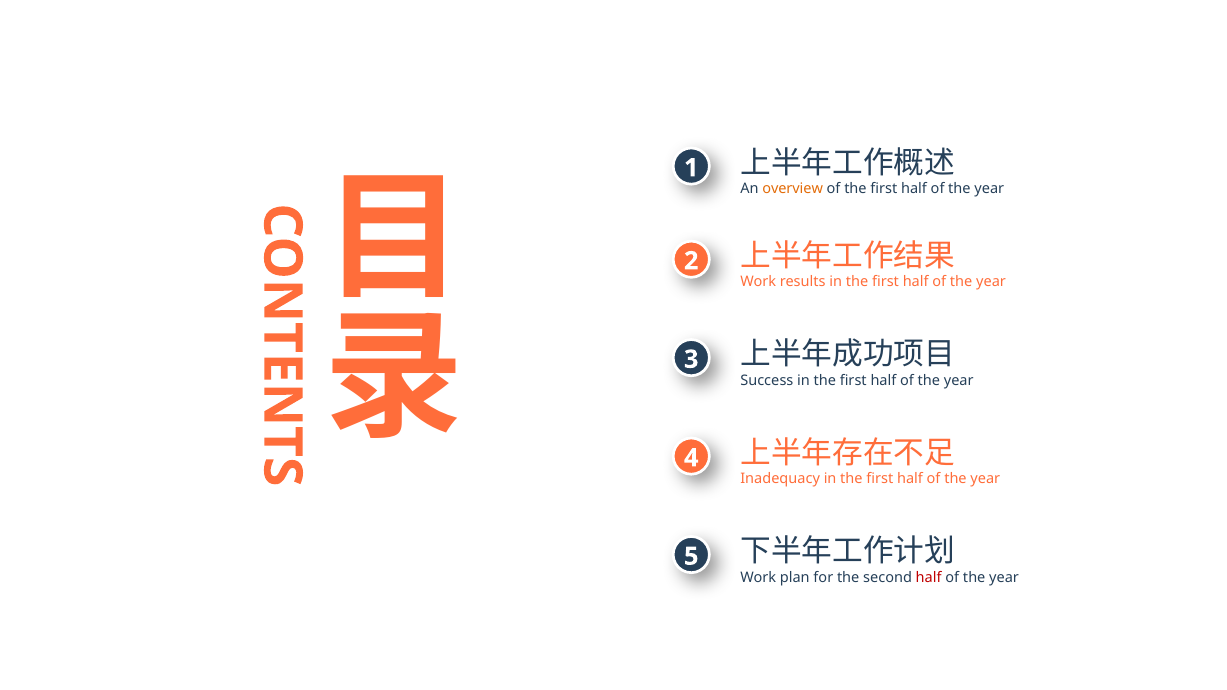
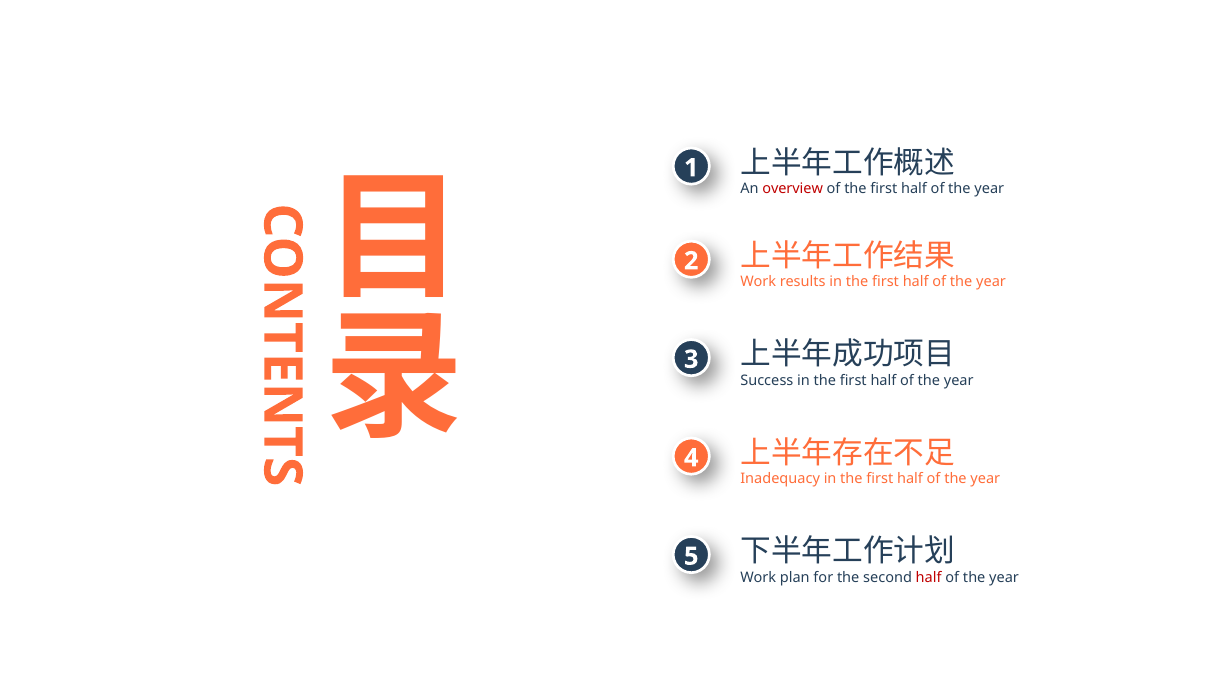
overview colour: orange -> red
